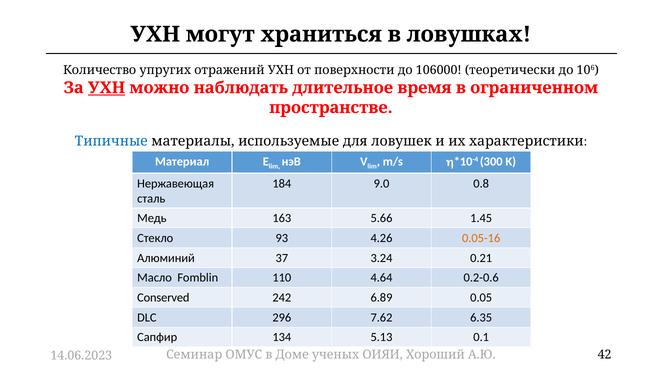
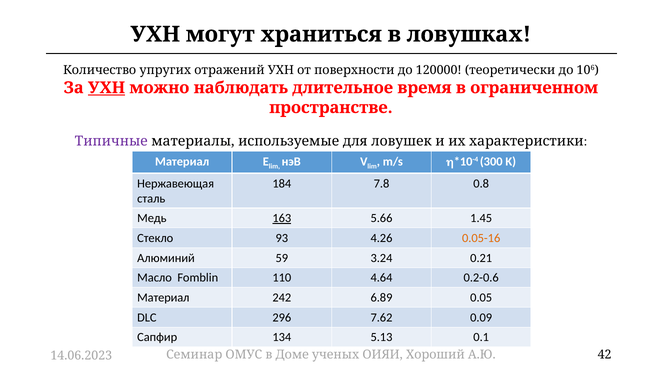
106000: 106000 -> 120000
Типичные colour: blue -> purple
9.0: 9.0 -> 7.8
163 underline: none -> present
37: 37 -> 59
Conserved at (163, 298): Conserved -> Материал
6.35: 6.35 -> 0.09
